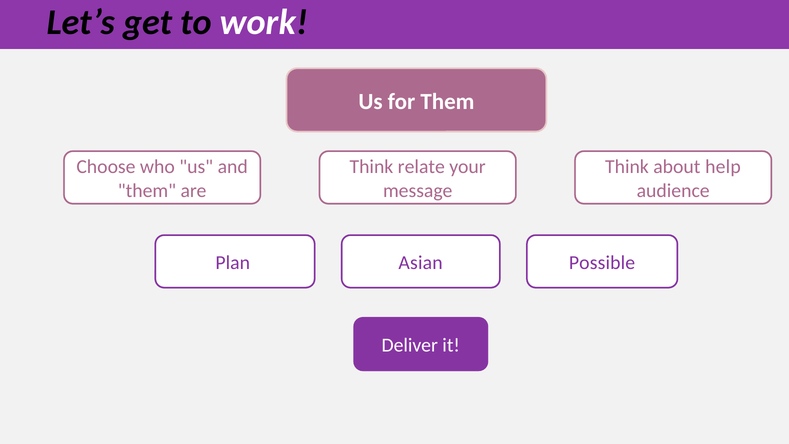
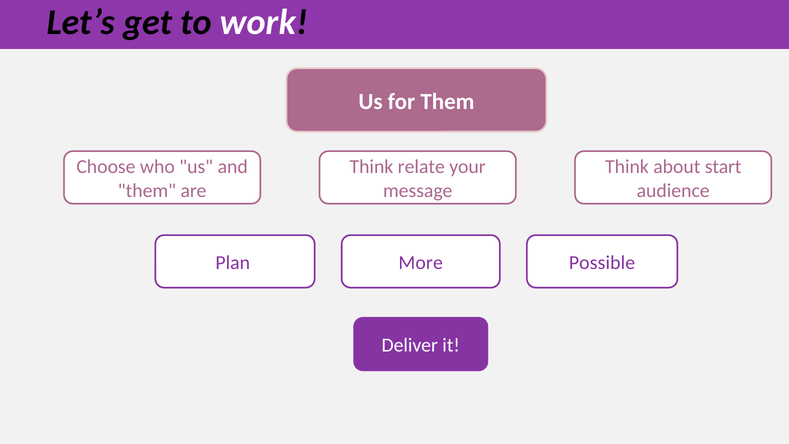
help: help -> start
Asian: Asian -> More
